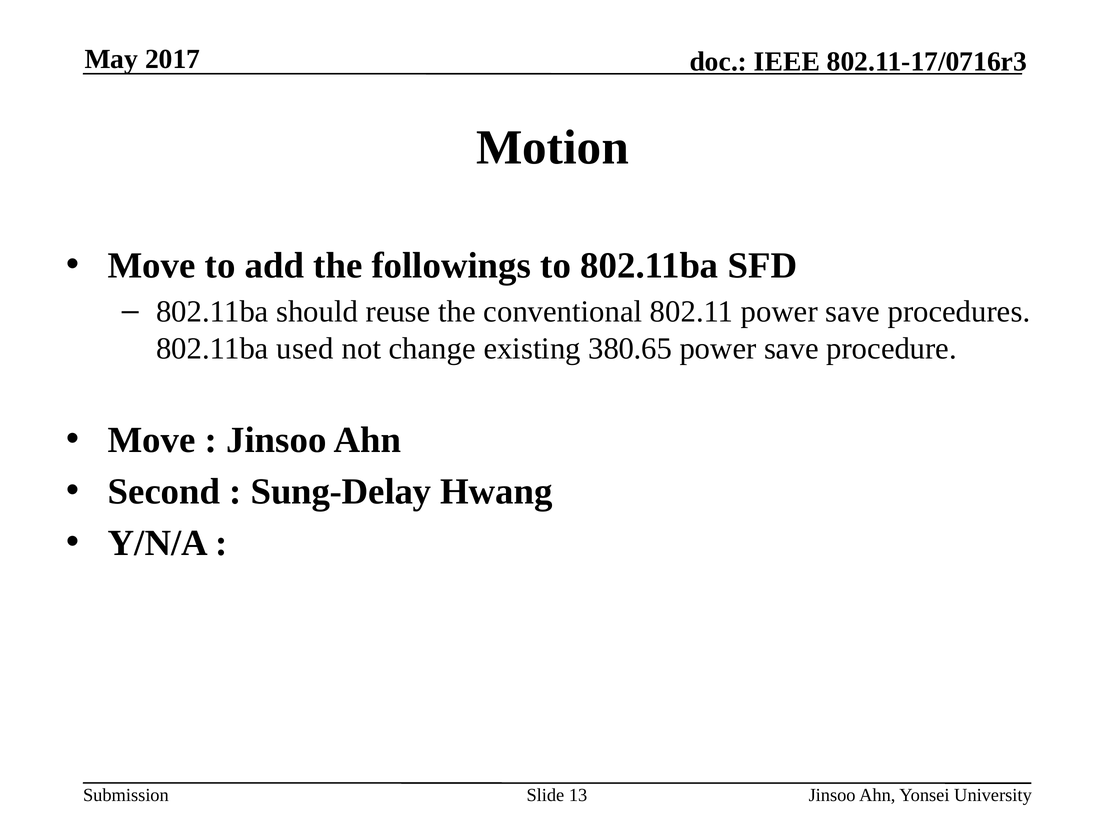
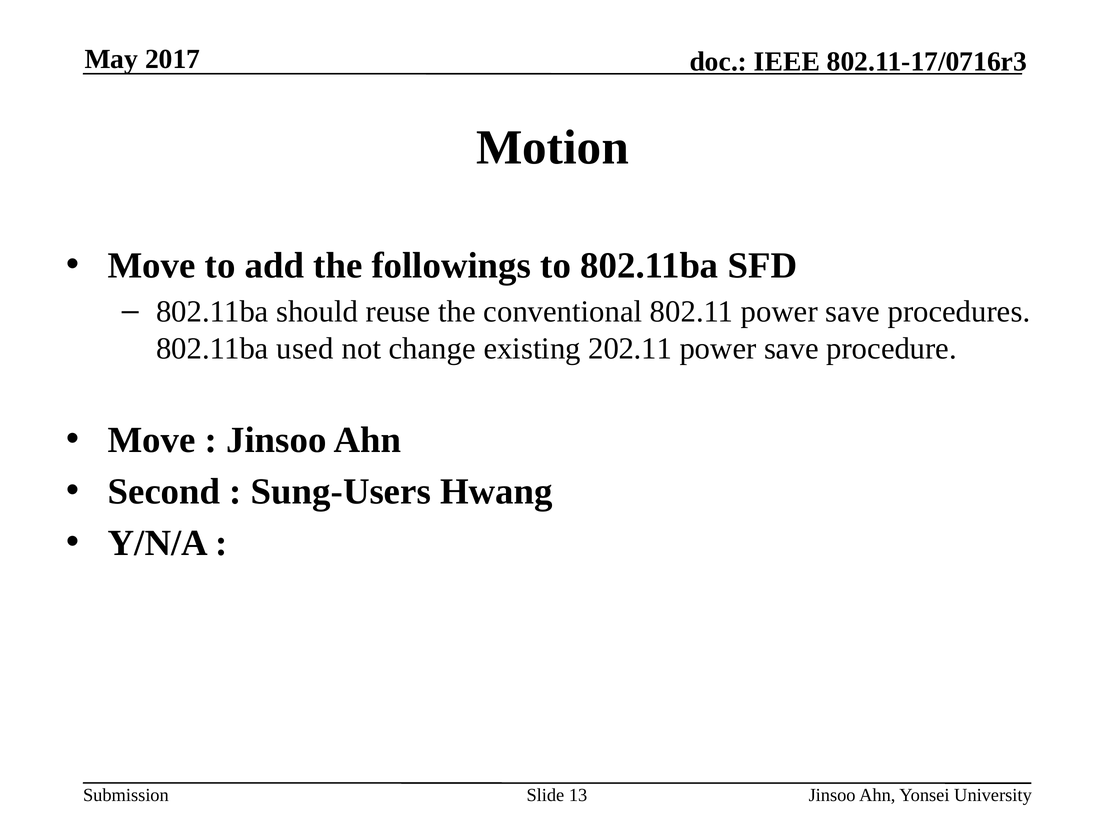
380.65: 380.65 -> 202.11
Sung-Delay: Sung-Delay -> Sung-Users
